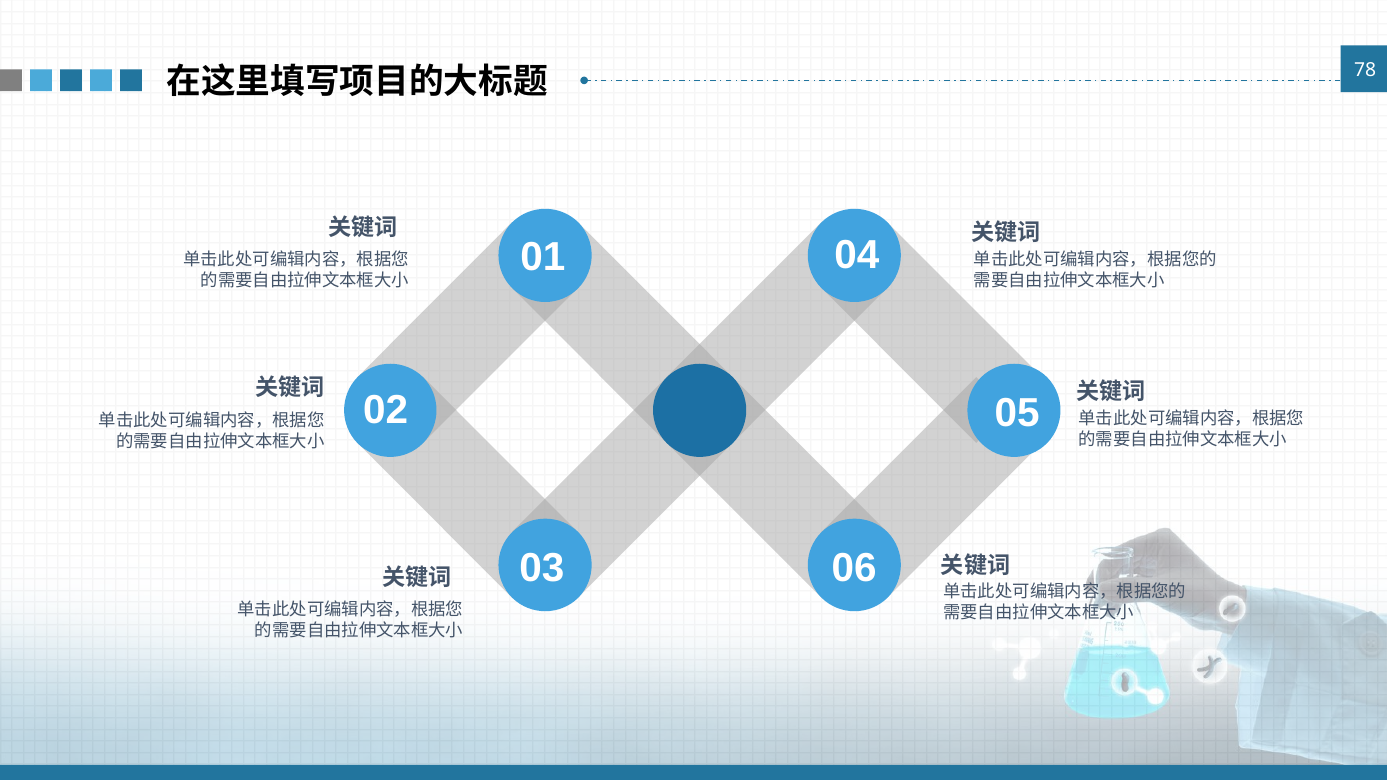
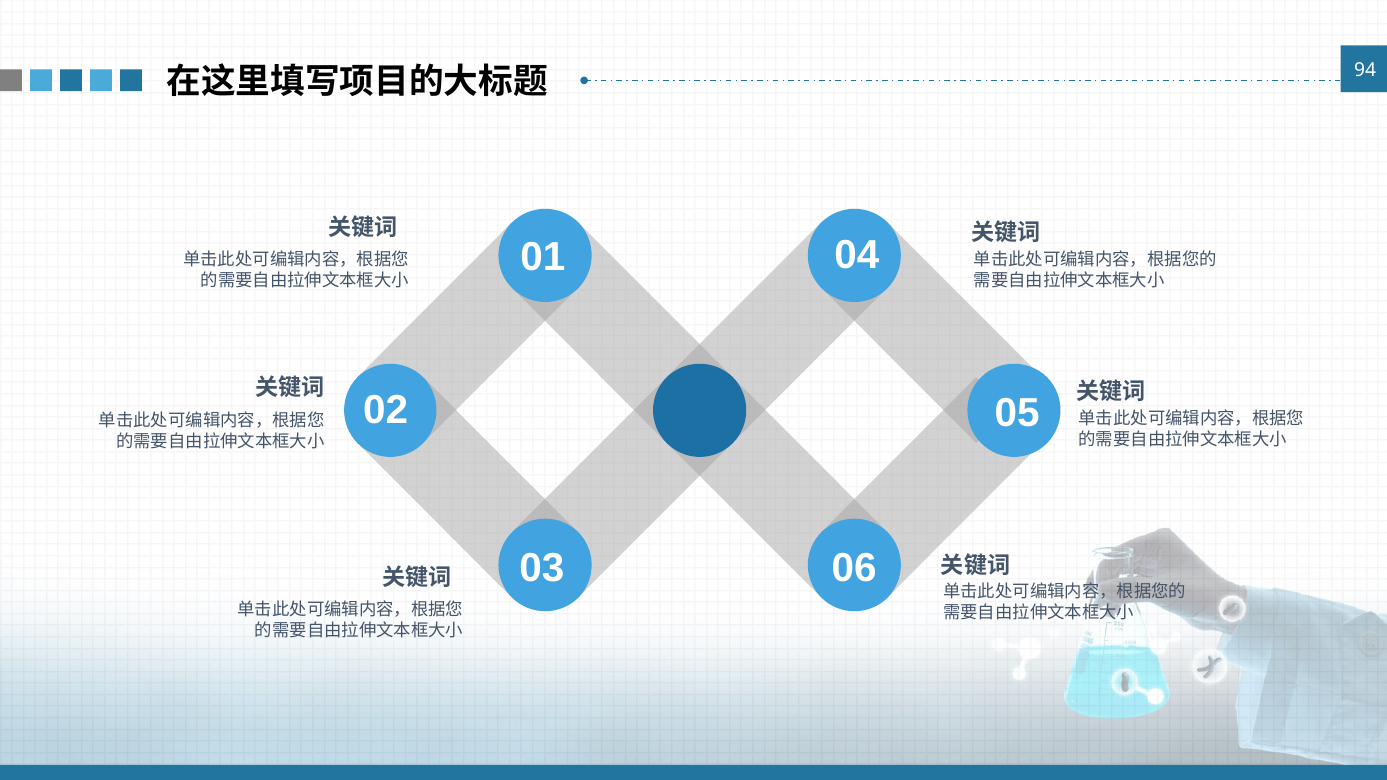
78: 78 -> 94
